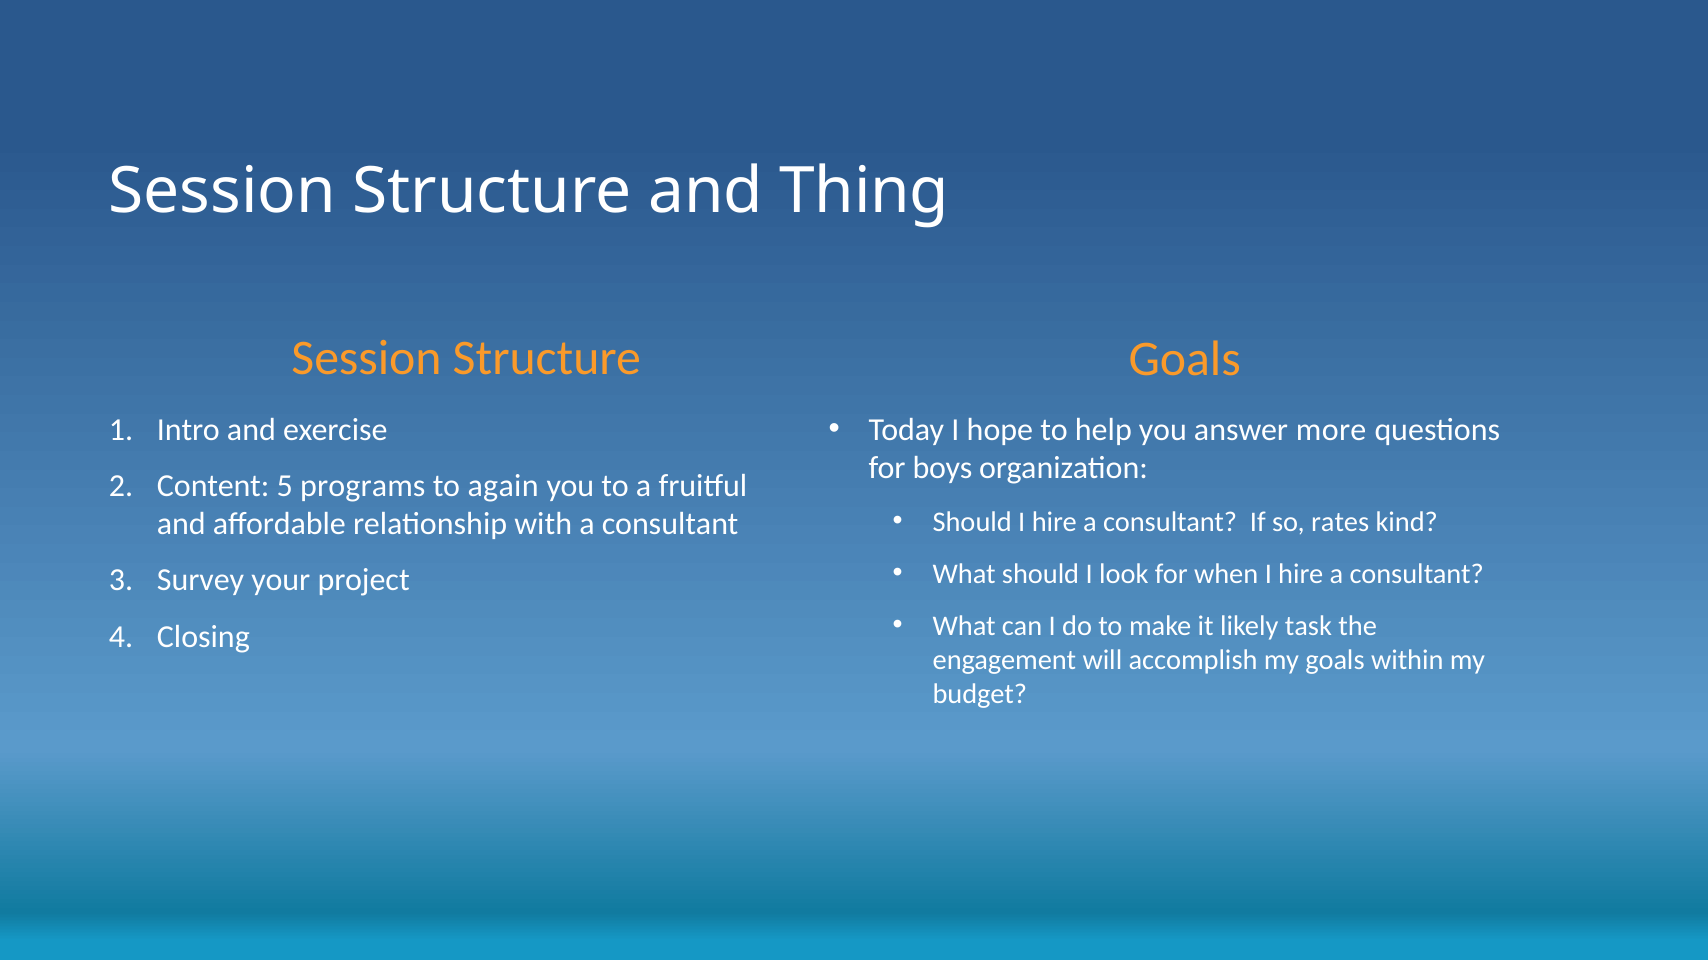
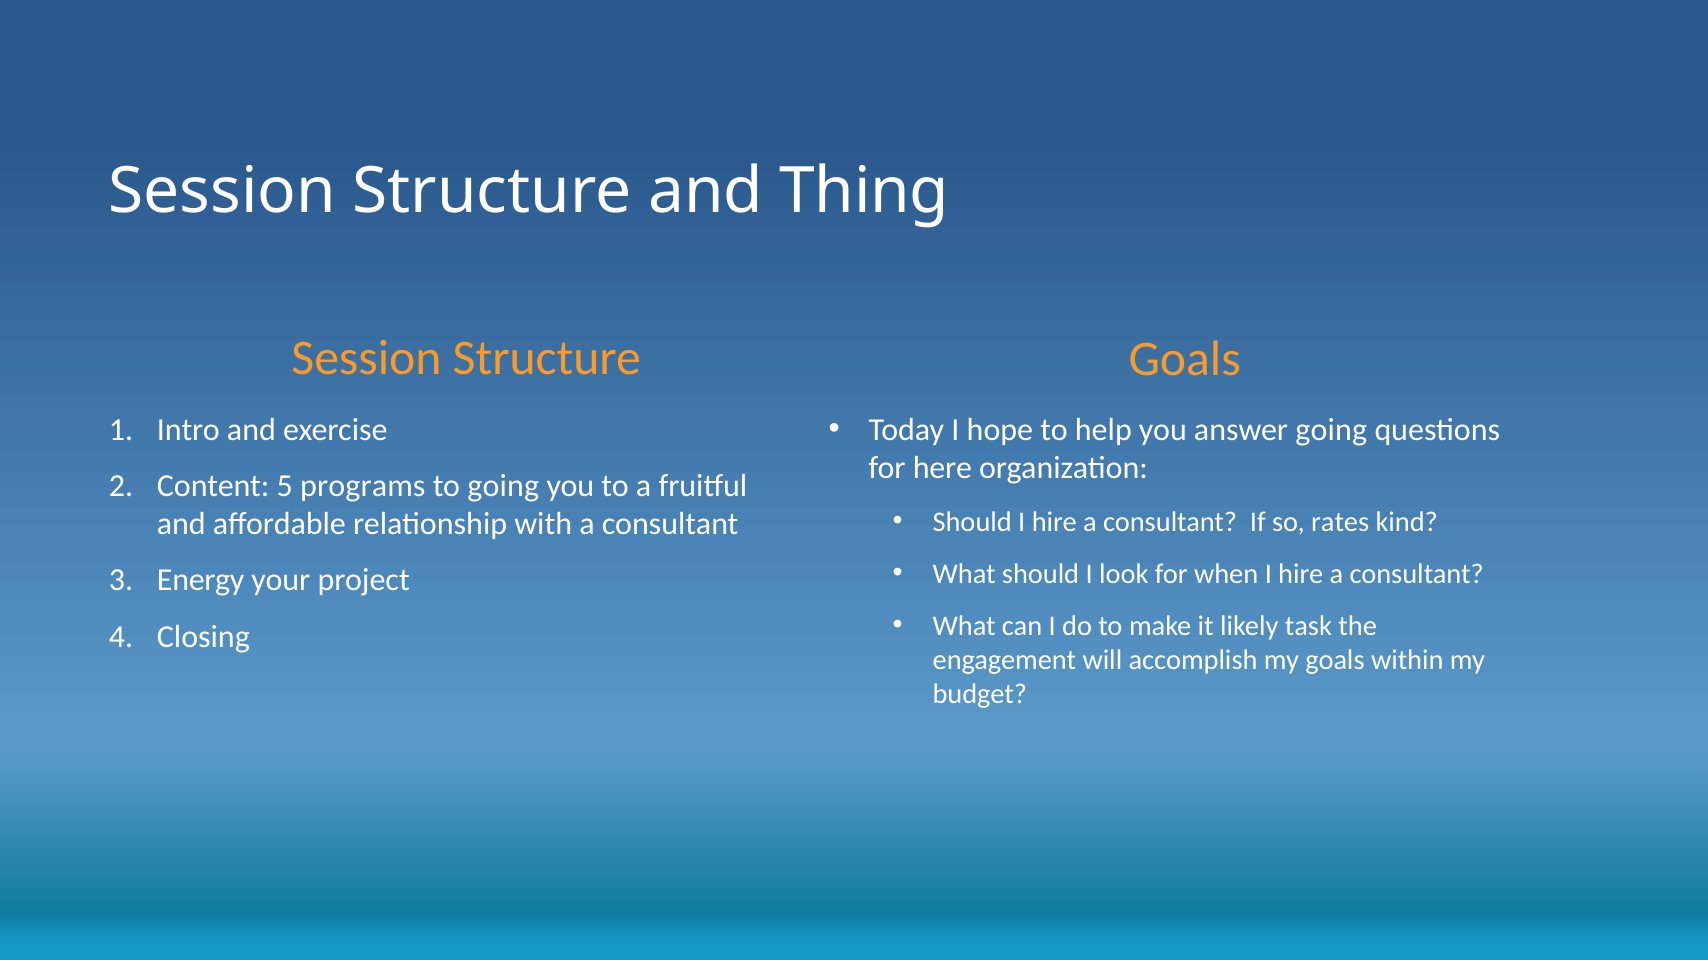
answer more: more -> going
boys: boys -> here
to again: again -> going
Survey: Survey -> Energy
